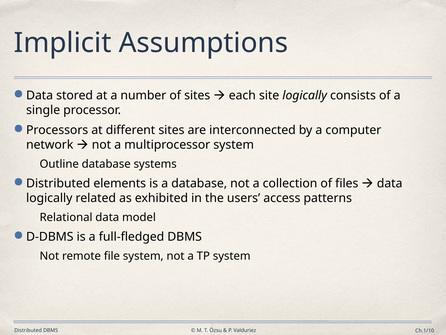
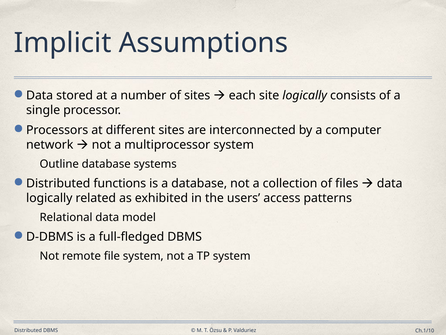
elements: elements -> functions
